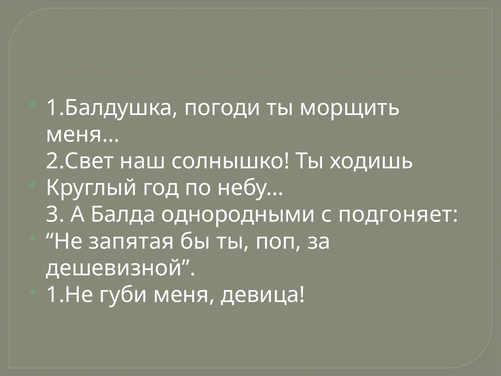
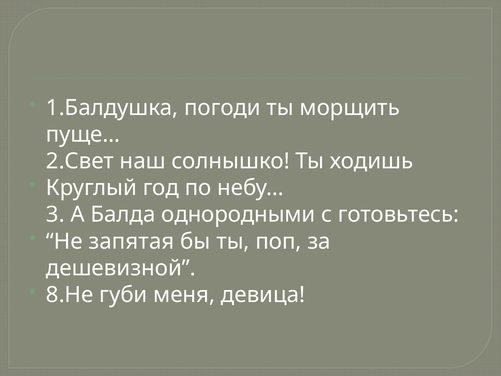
меня…: меня… -> пуще…
подгоняет: подгоняет -> готовьтесь
1.Не: 1.Не -> 8.Не
